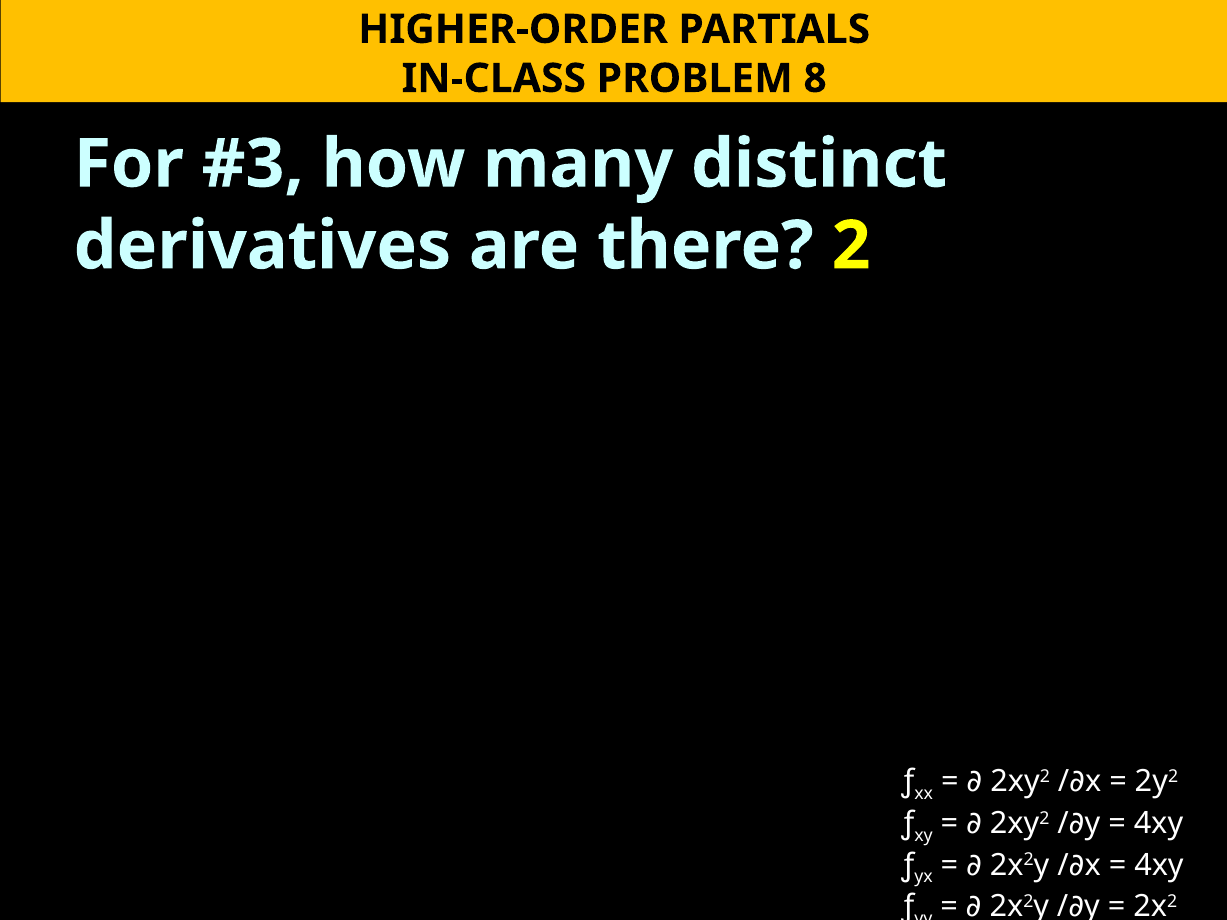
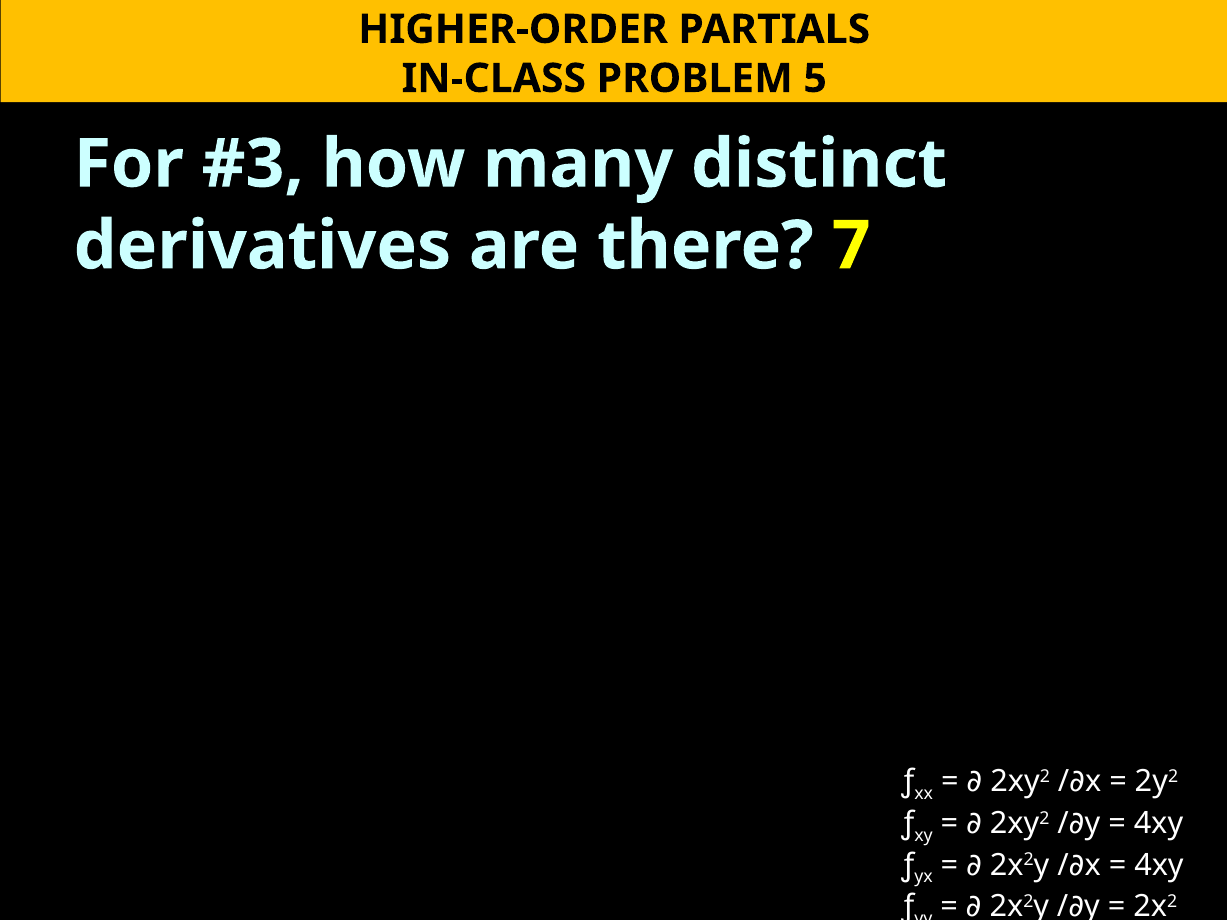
8: 8 -> 5
there 2: 2 -> 7
